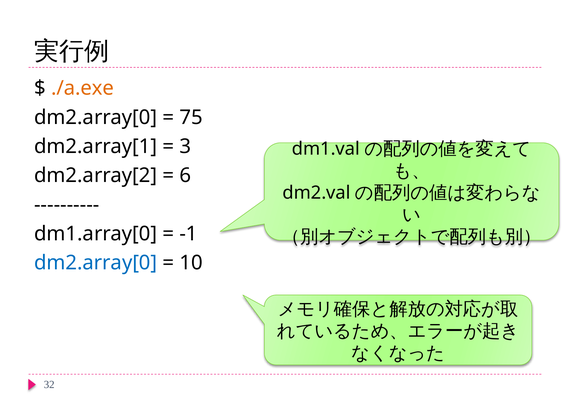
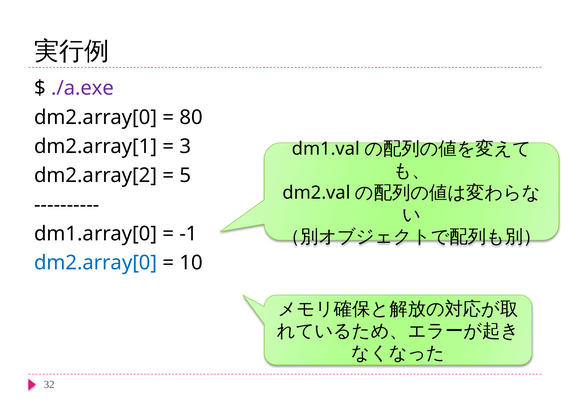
./a.exe colour: orange -> purple
75: 75 -> 80
6: 6 -> 5
